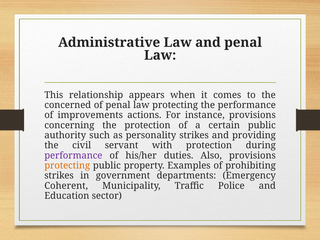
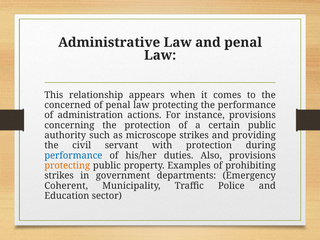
improvements: improvements -> administration
personality: personality -> microscope
performance at (73, 155) colour: purple -> blue
